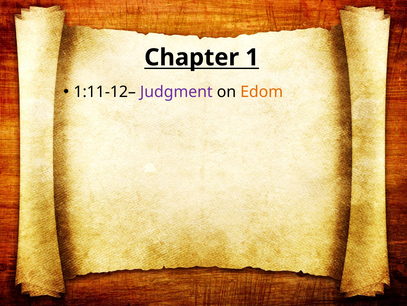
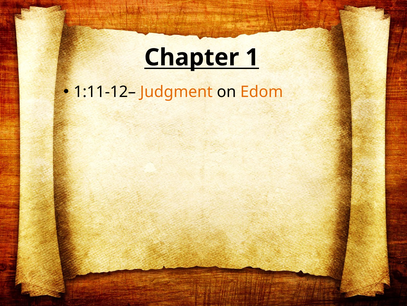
Judgment colour: purple -> orange
